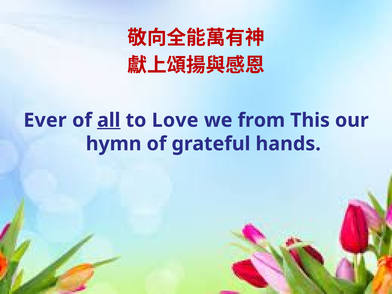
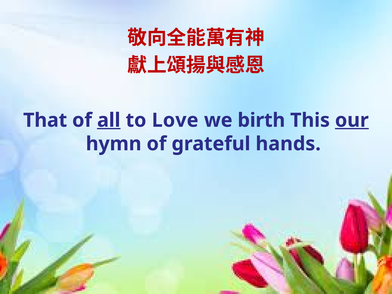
Ever: Ever -> That
from: from -> birth
our underline: none -> present
